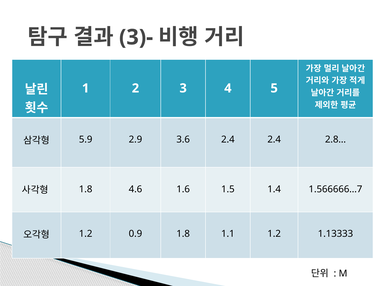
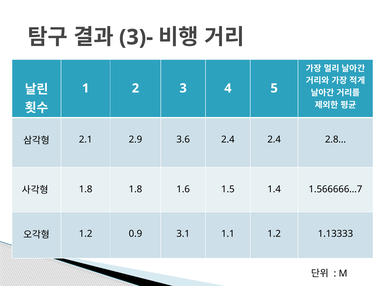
5.9: 5.9 -> 2.1
1.8 4.6: 4.6 -> 1.8
0.9 1.8: 1.8 -> 3.1
